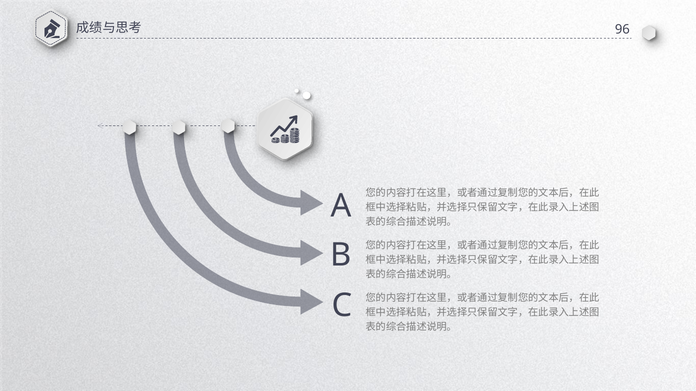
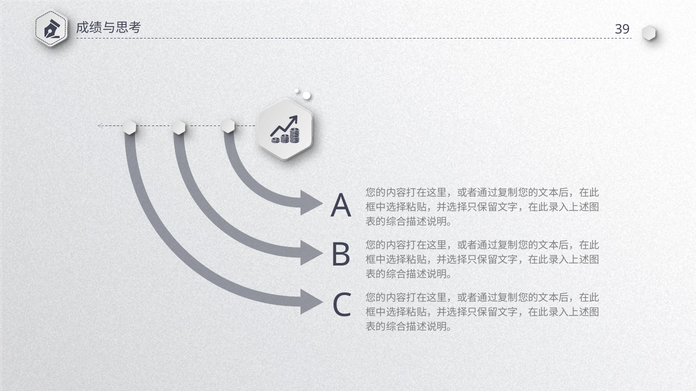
96: 96 -> 39
